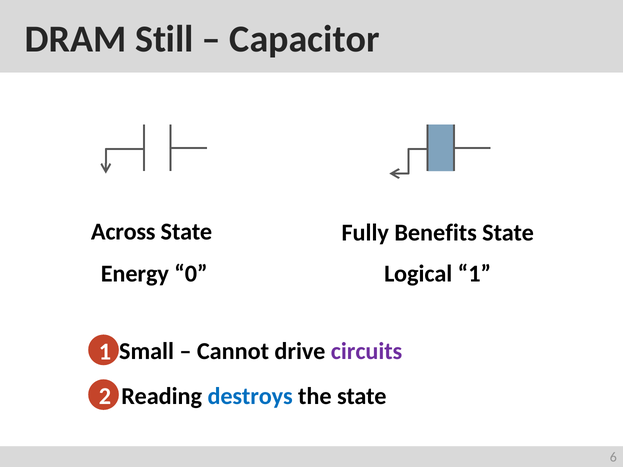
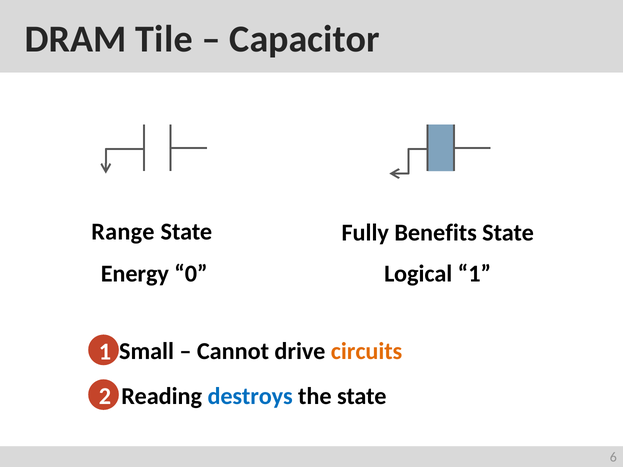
Still: Still -> Tile
Across: Across -> Range
circuits colour: purple -> orange
